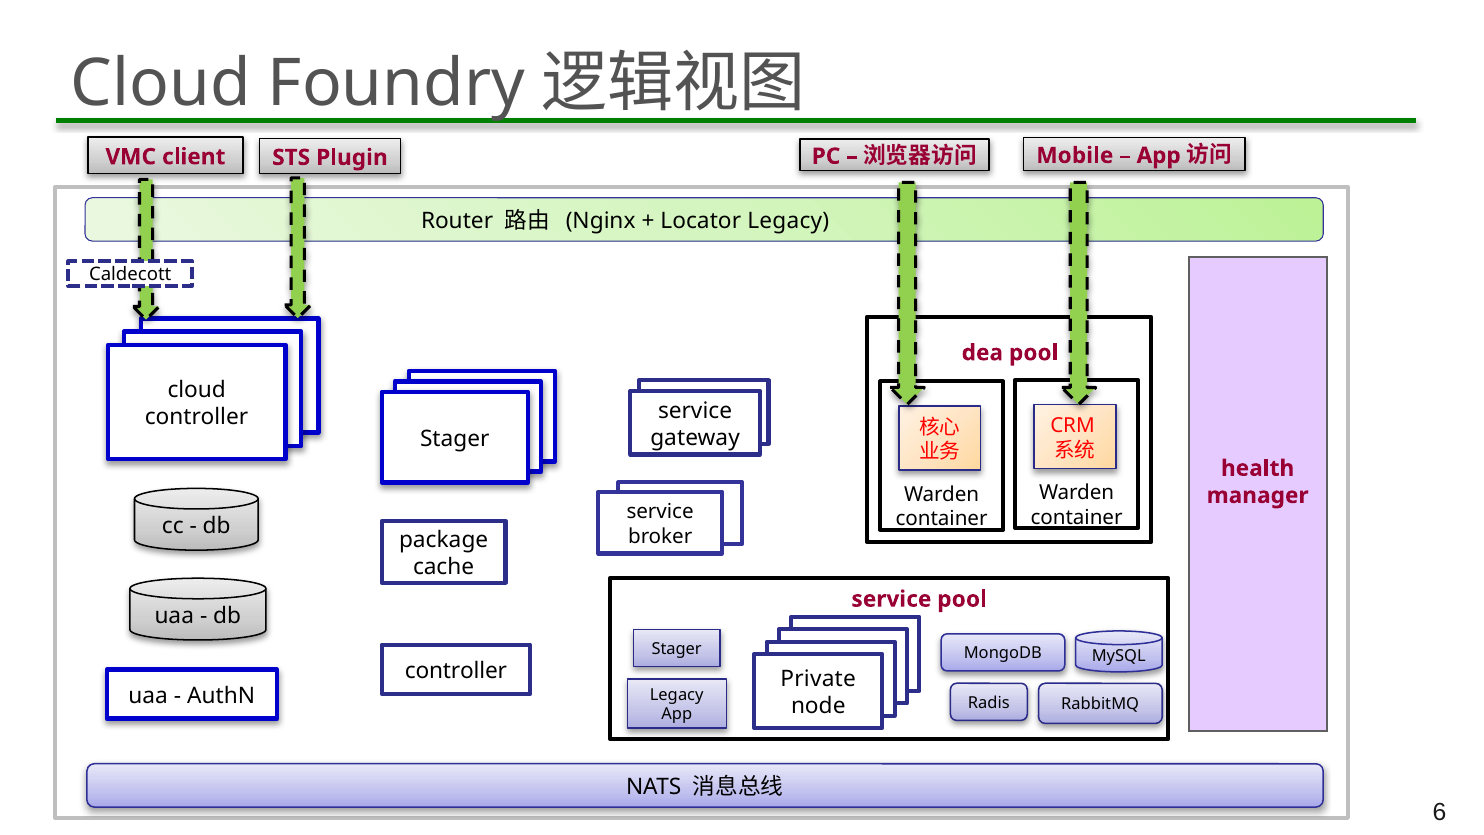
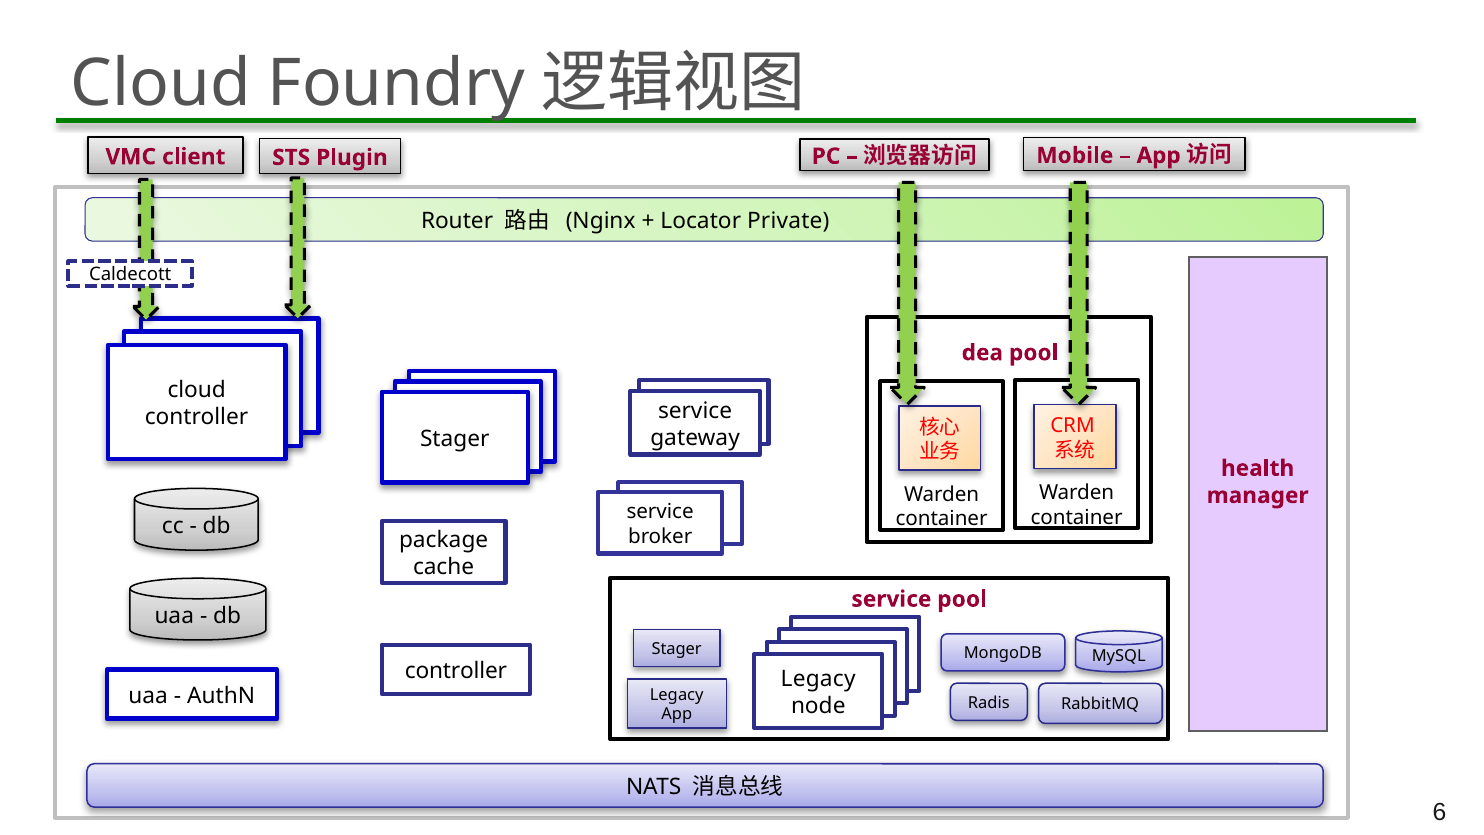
Locator Legacy: Legacy -> Private
Private at (818, 679): Private -> Legacy
